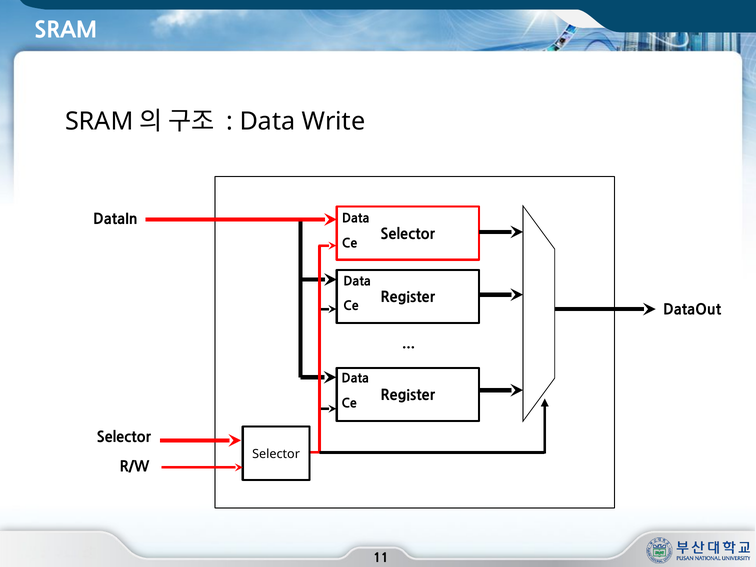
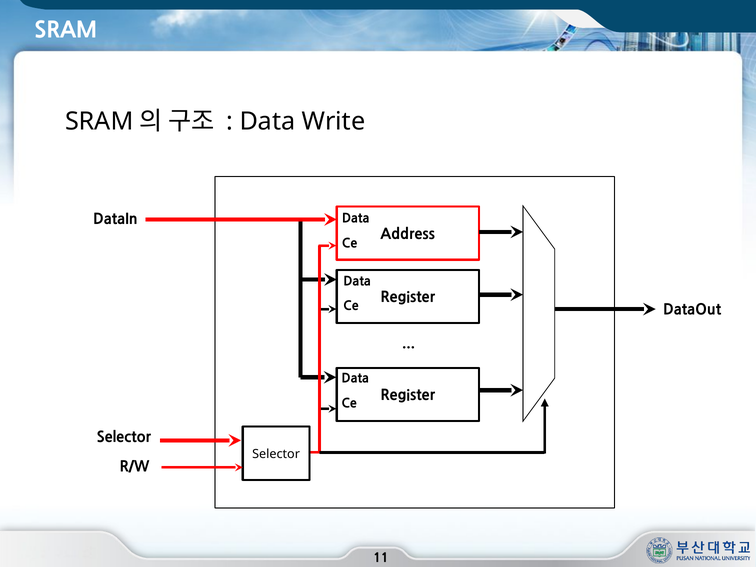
Selector at (408, 234): Selector -> Address
